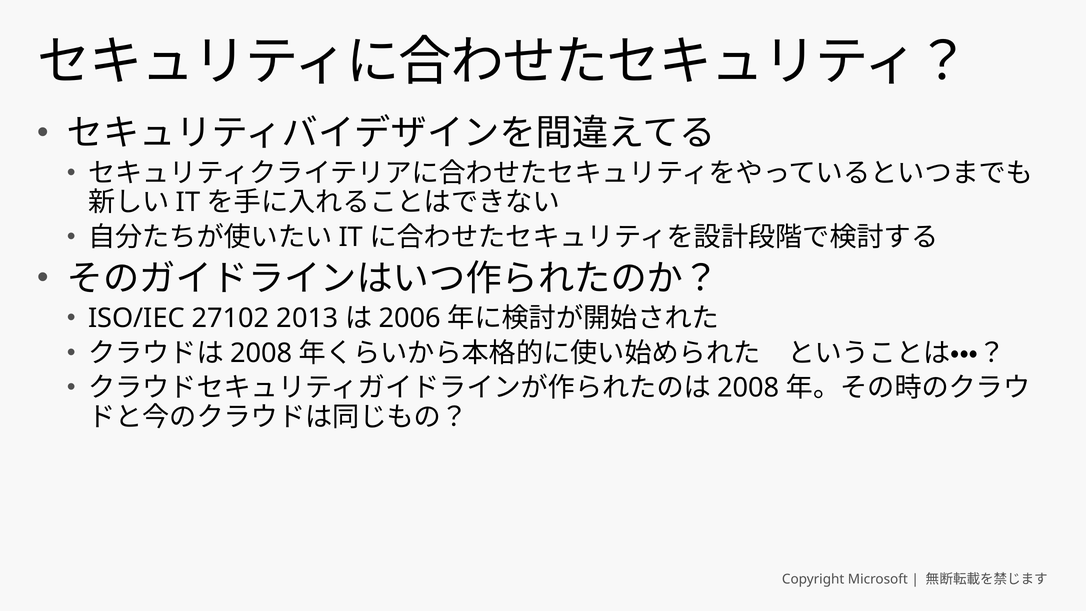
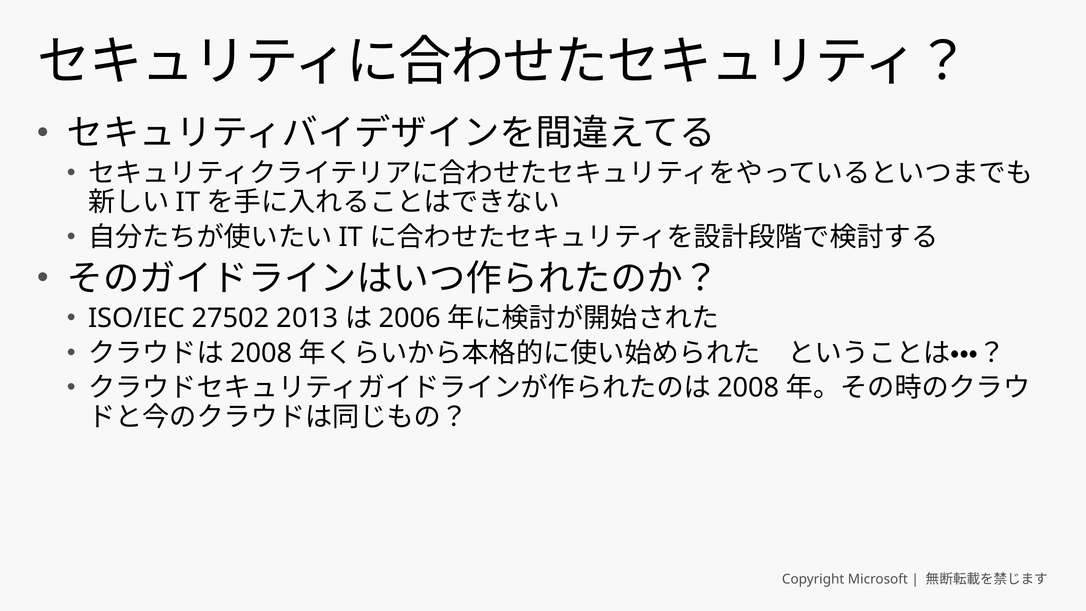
27102: 27102 -> 27502
